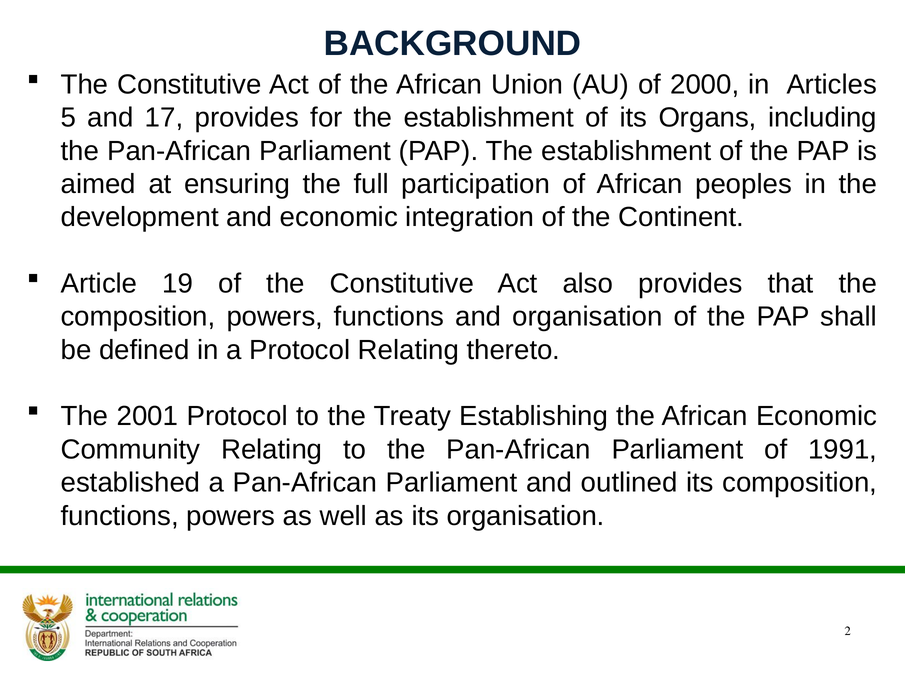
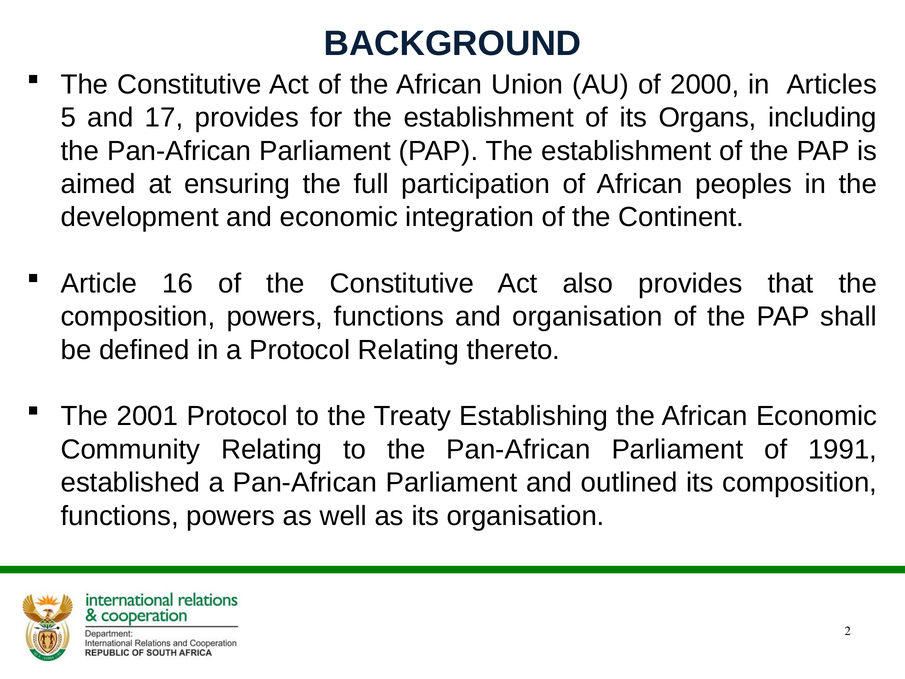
19: 19 -> 16
